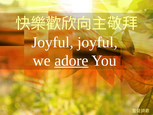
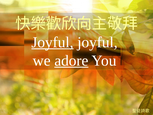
Joyful at (52, 42) underline: none -> present
